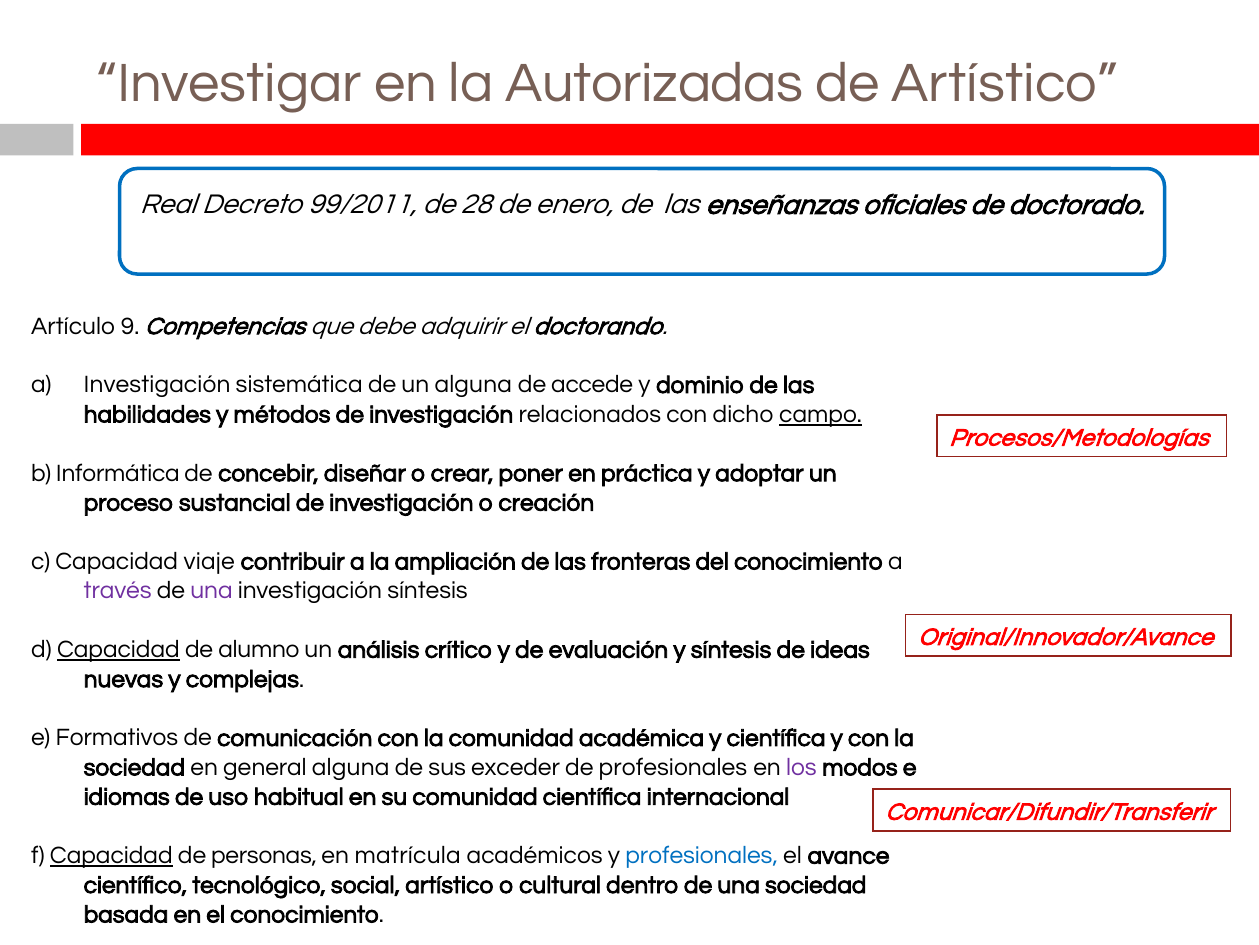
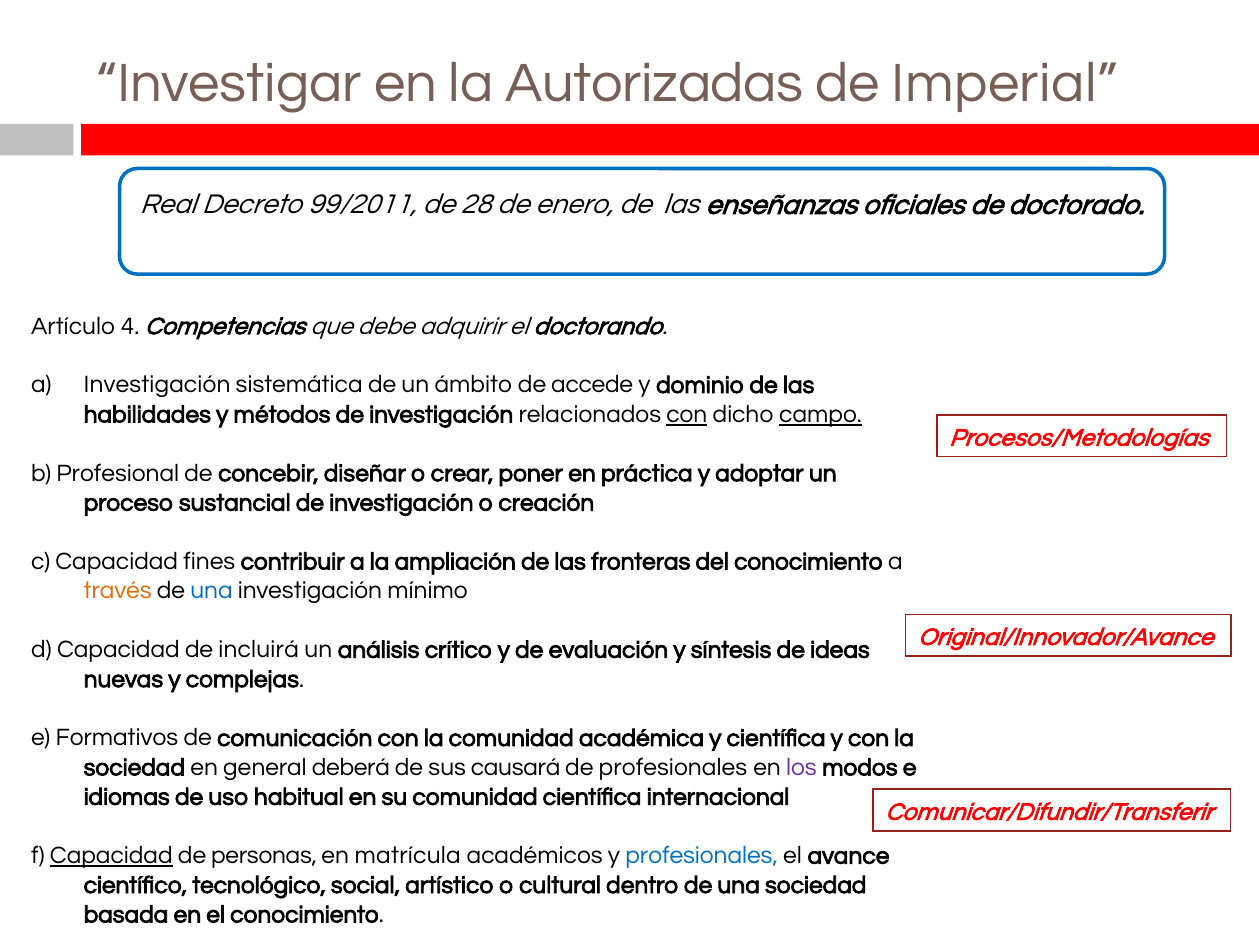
de Artístico: Artístico -> Imperial
9: 9 -> 4
un alguna: alguna -> ámbito
con at (687, 414) underline: none -> present
Informática: Informática -> Profesional
viaje: viaje -> fines
través colour: purple -> orange
una at (211, 590) colour: purple -> blue
investigación síntesis: síntesis -> mínimo
Capacidad at (118, 649) underline: present -> none
alumno: alumno -> incluirá
general alguna: alguna -> deberá
exceder: exceder -> causará
